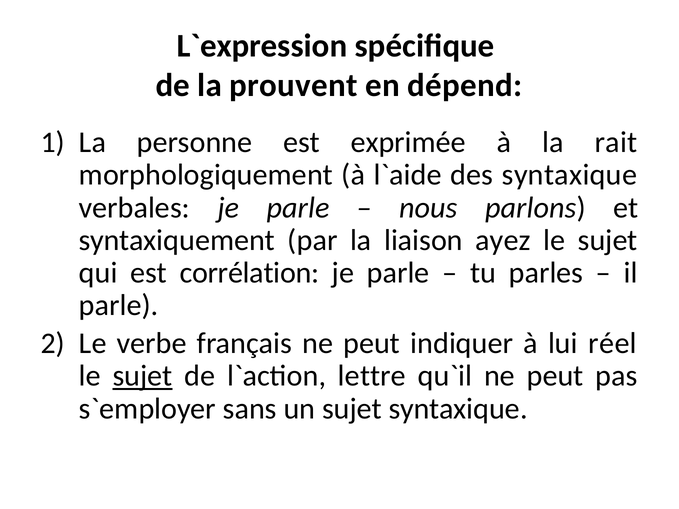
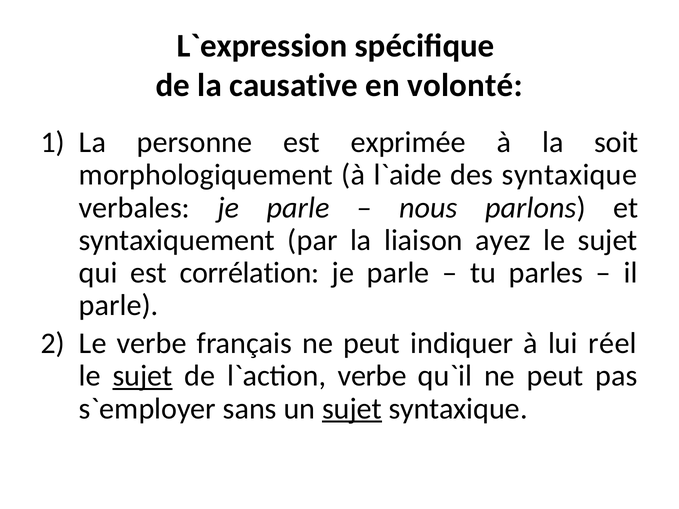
prouvent: prouvent -> causative
dépend: dépend -> volonté
rait: rait -> soit
lettre at (372, 376): lettre -> verbe
sujet at (352, 409) underline: none -> present
